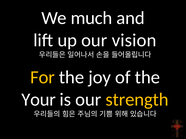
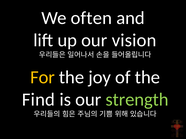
much: much -> often
Your: Your -> Find
strength colour: yellow -> light green
